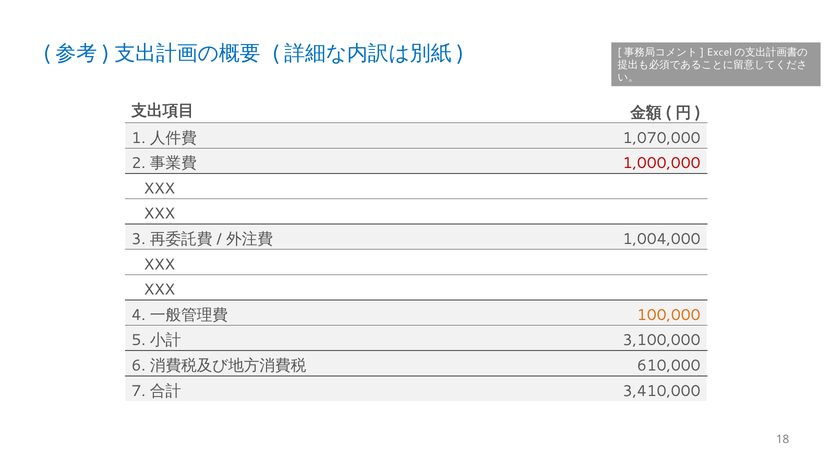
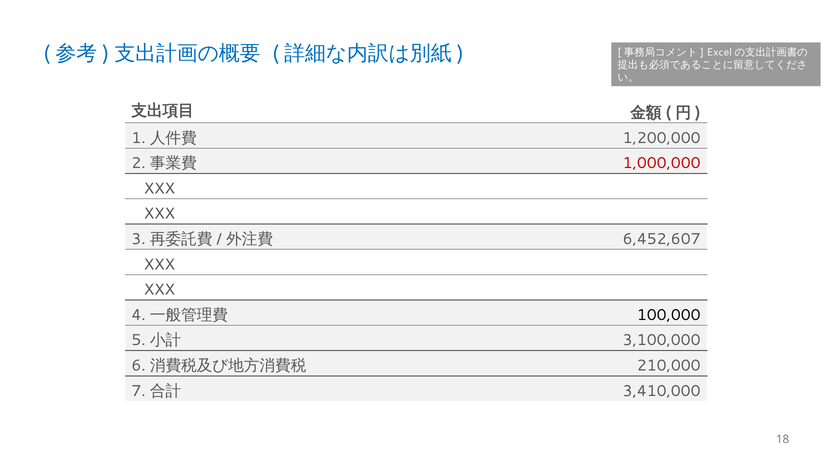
1,070,000: 1,070,000 -> 1,200,000
1,004,000: 1,004,000 -> 6,452,607
100,000 colour: orange -> black
610,000: 610,000 -> 210,000
